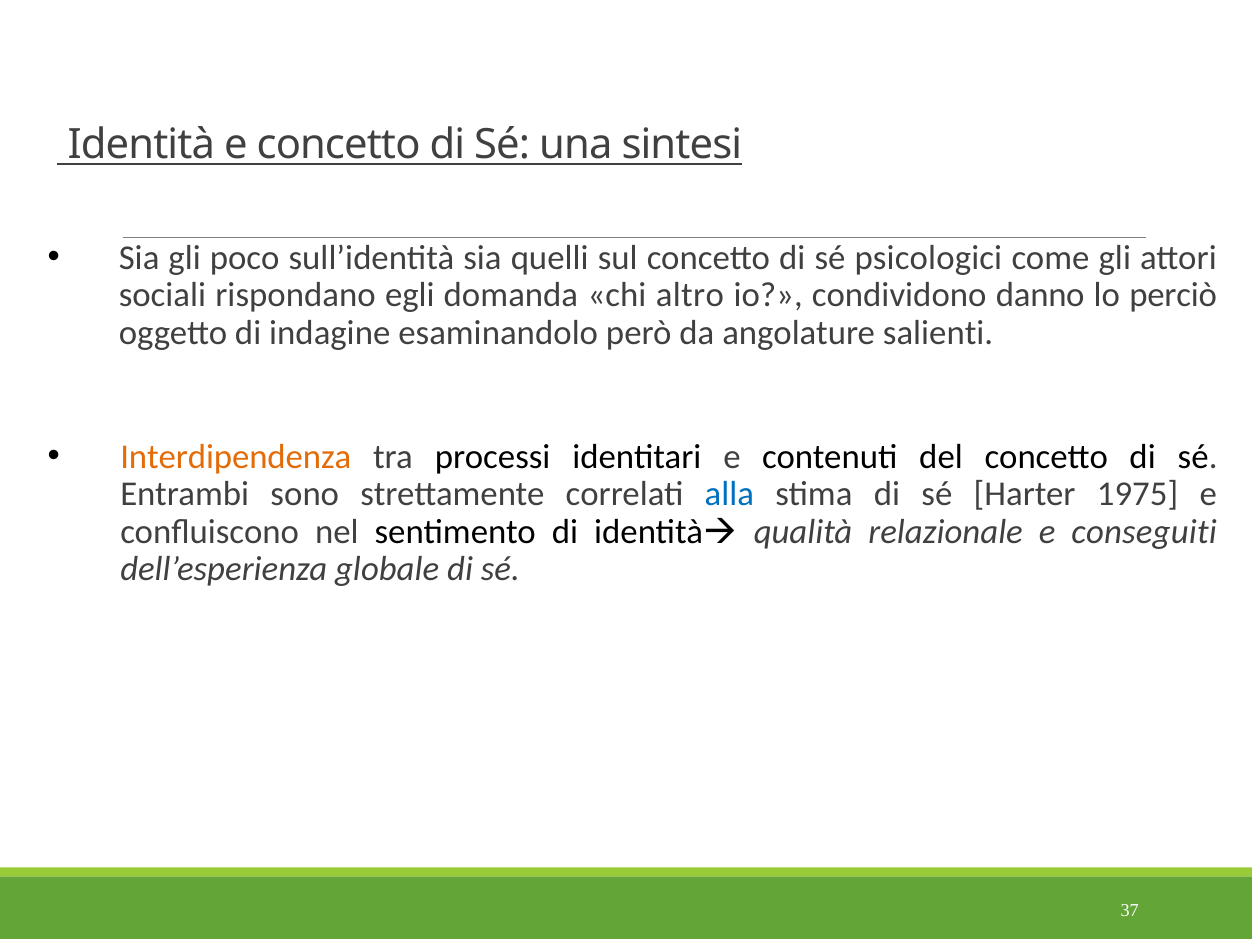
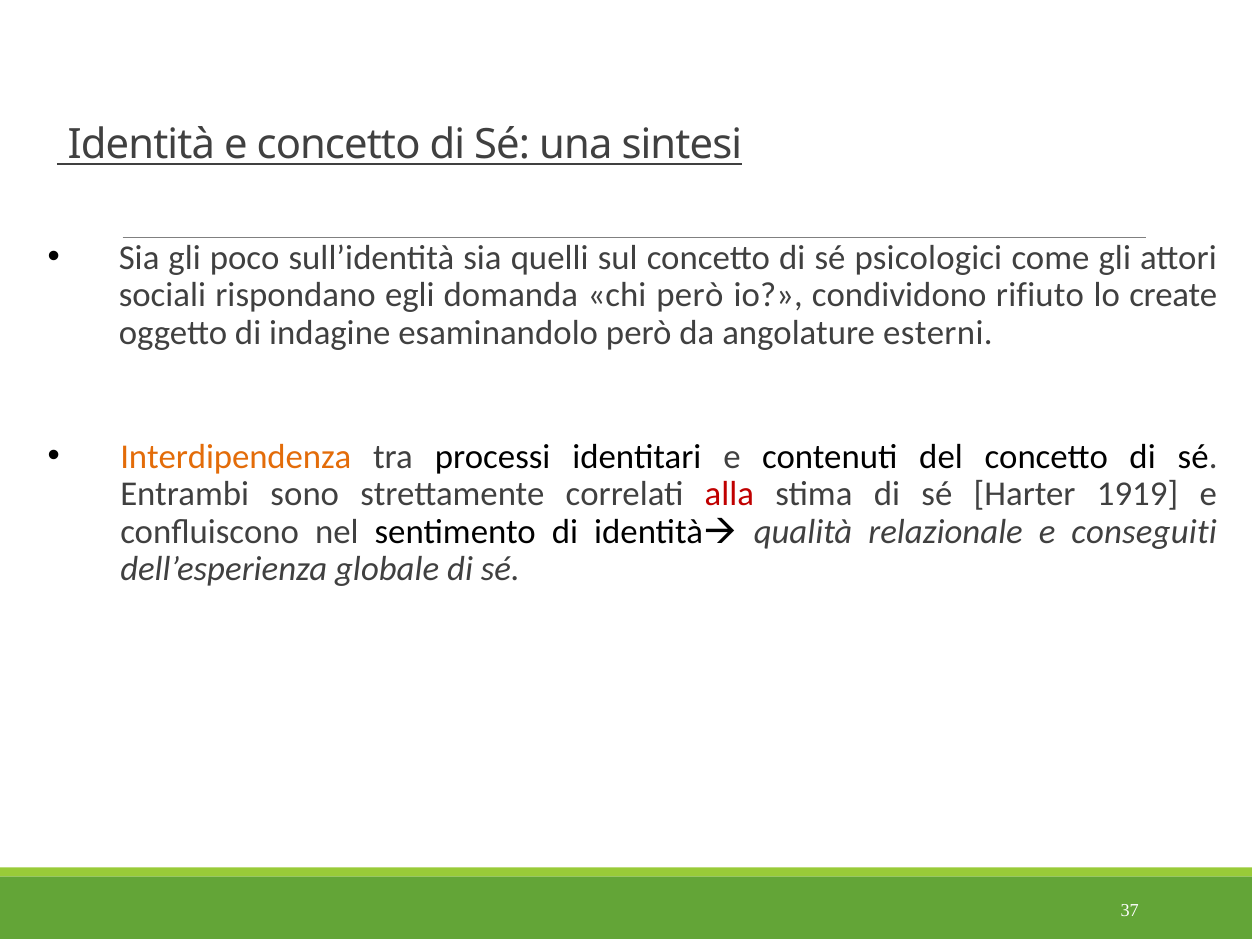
chi altro: altro -> però
danno: danno -> rifiuto
perciò: perciò -> create
salienti: salienti -> esterni
alla colour: blue -> red
1975: 1975 -> 1919
